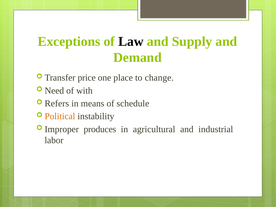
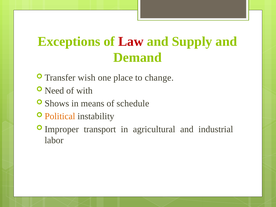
Law colour: black -> red
price: price -> wish
Refers: Refers -> Shows
produces: produces -> transport
